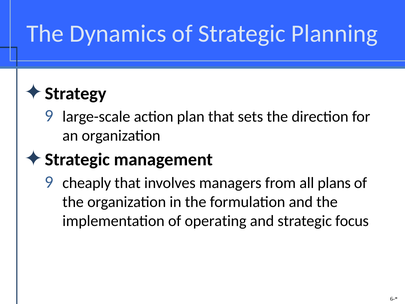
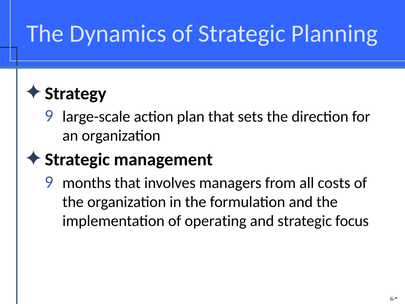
cheaply: cheaply -> months
plans: plans -> costs
